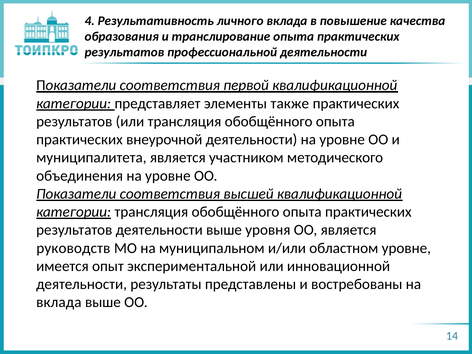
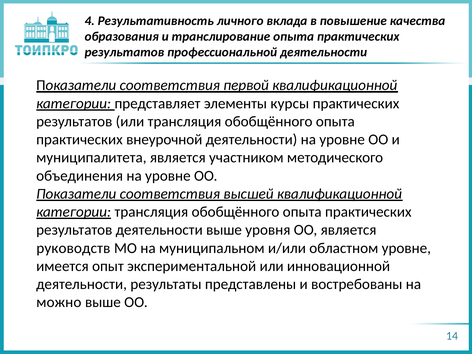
также: также -> курсы
вклада at (59, 302): вклада -> можно
